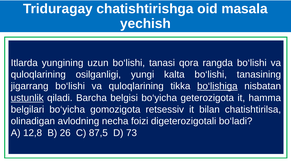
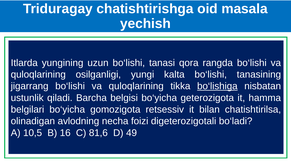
ustunlik underline: present -> none
12,8: 12,8 -> 10,5
26: 26 -> 16
87,5: 87,5 -> 81,6
73: 73 -> 49
